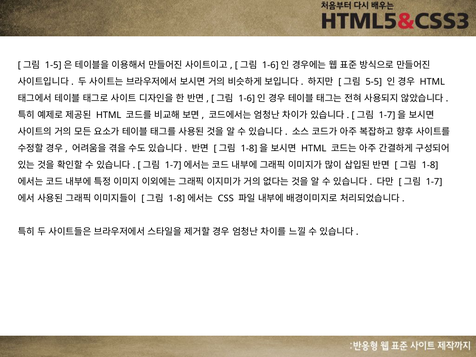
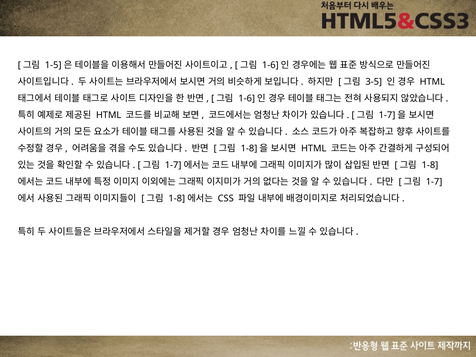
5-5: 5-5 -> 3-5
